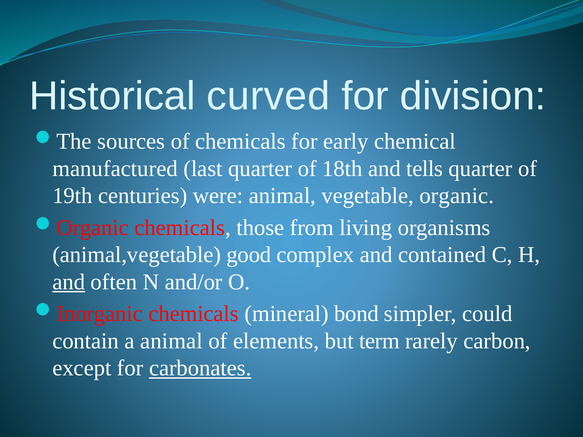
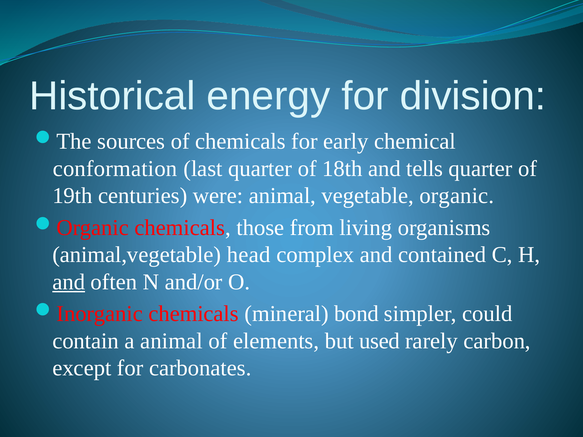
curved: curved -> energy
manufactured: manufactured -> conformation
good: good -> head
term: term -> used
carbonates underline: present -> none
